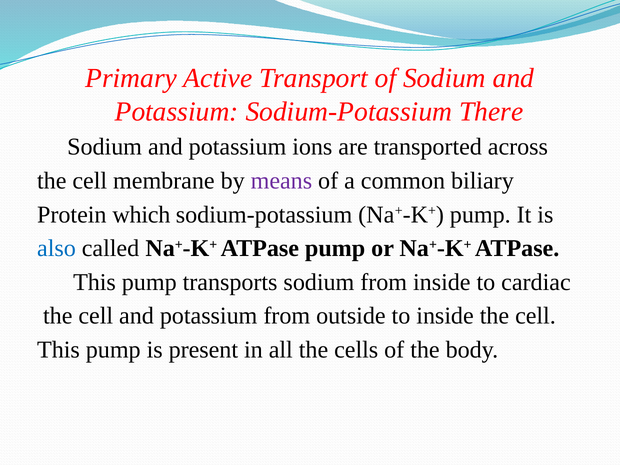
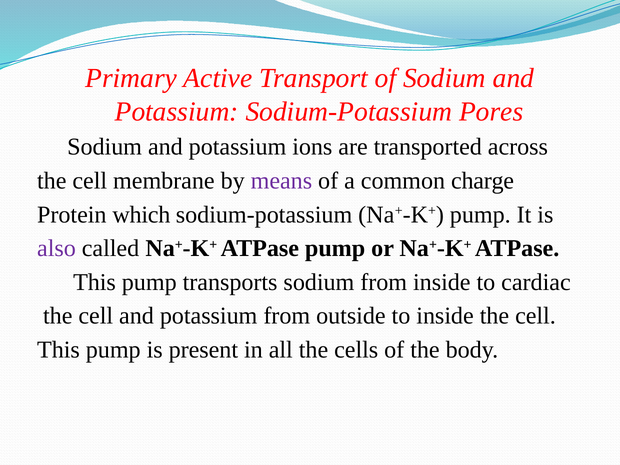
There: There -> Pores
biliary: biliary -> charge
also colour: blue -> purple
